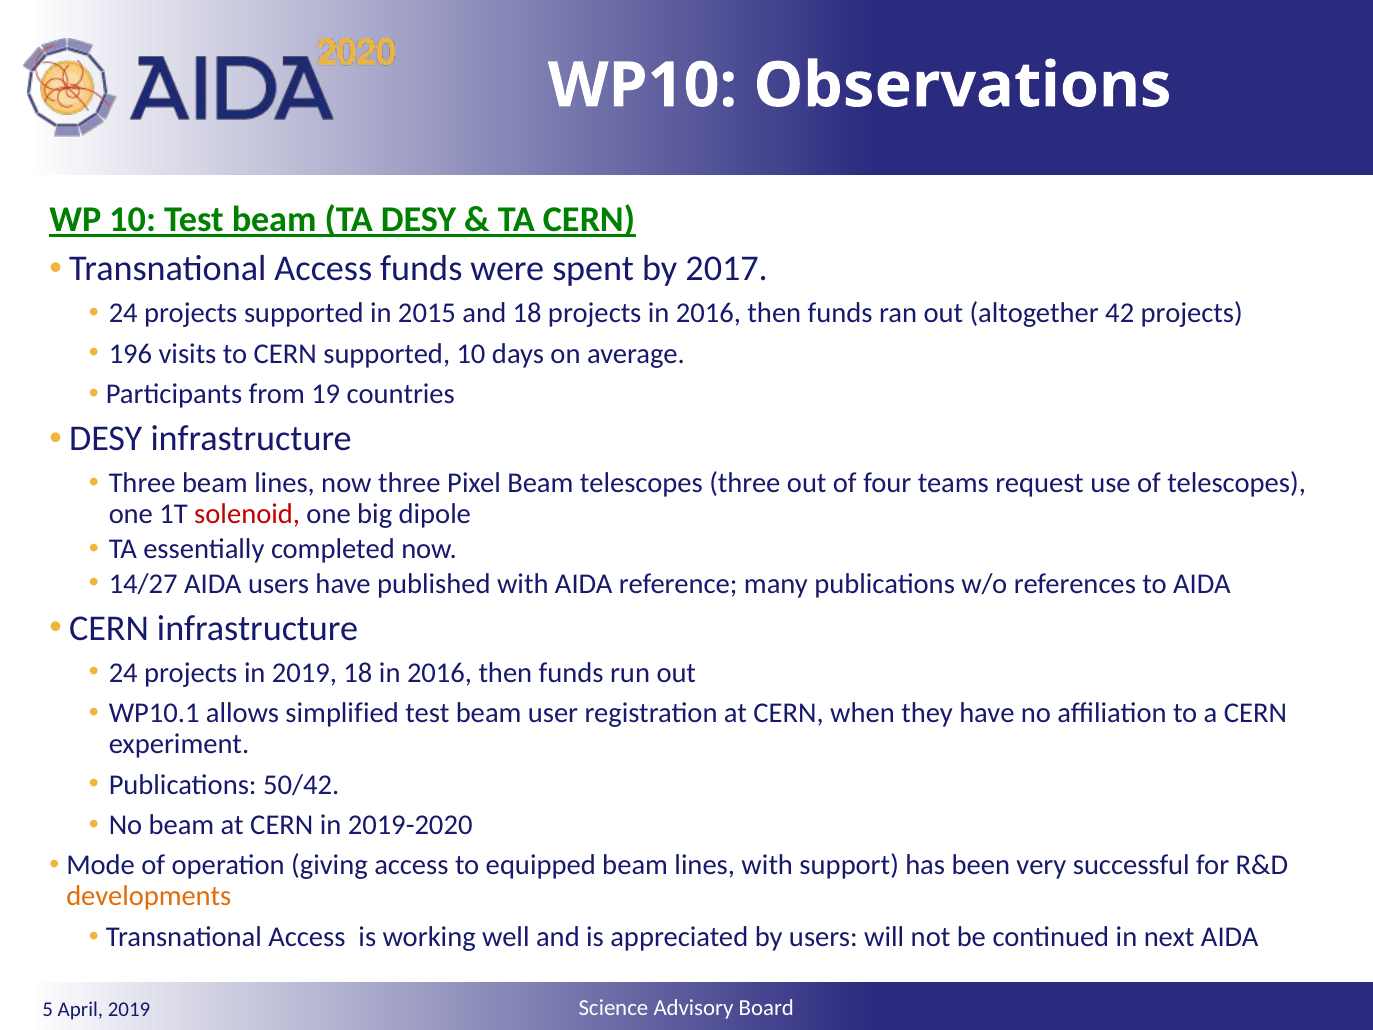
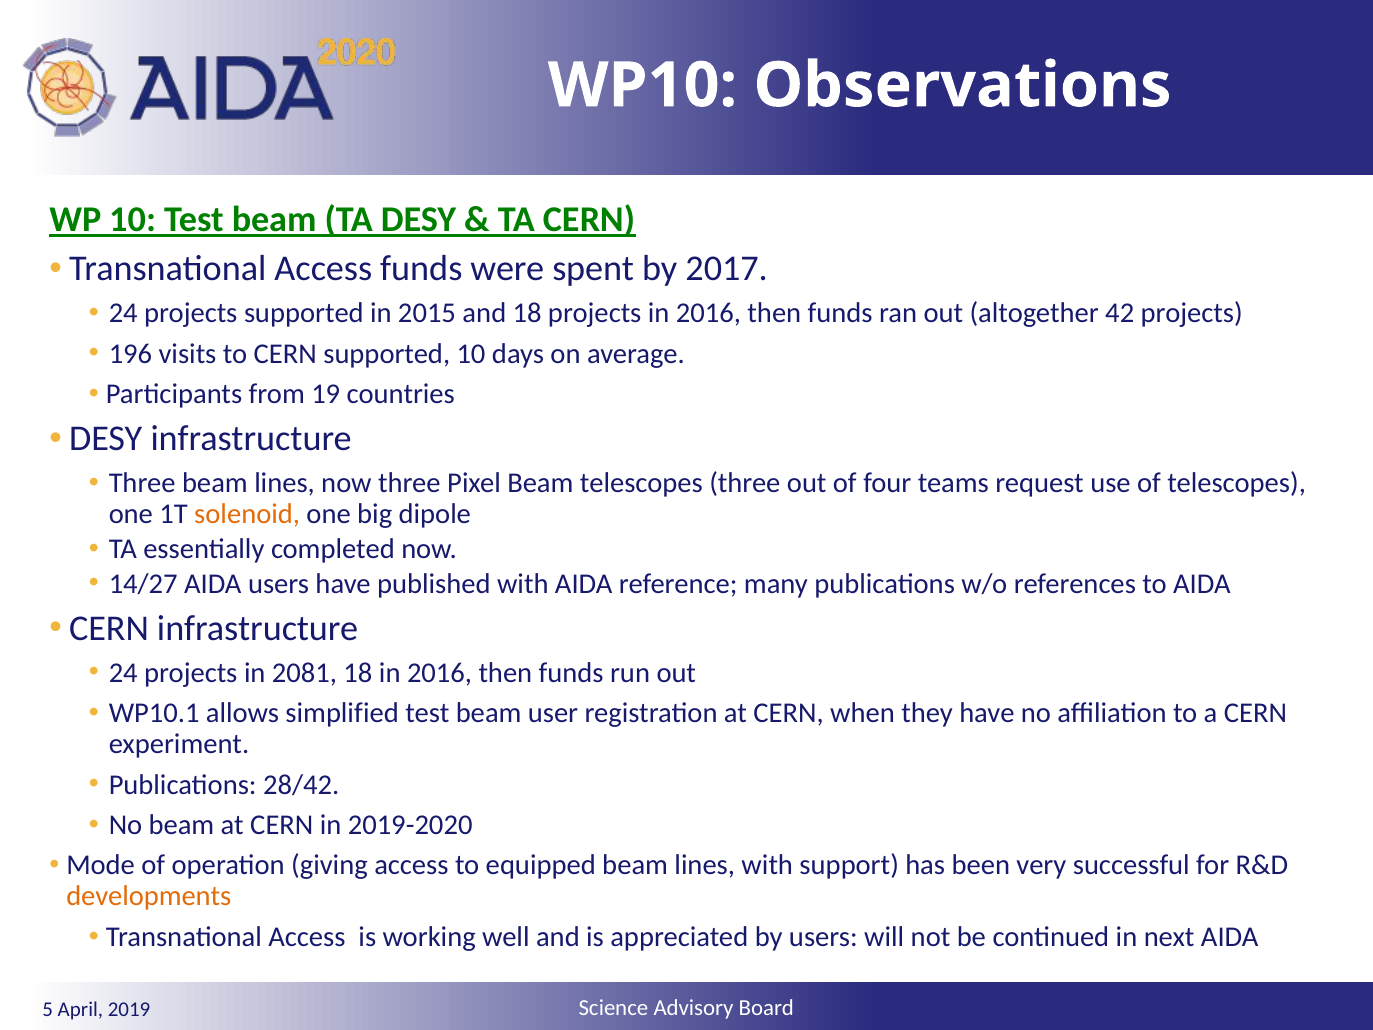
solenoid colour: red -> orange
in 2019: 2019 -> 2081
50/42: 50/42 -> 28/42
